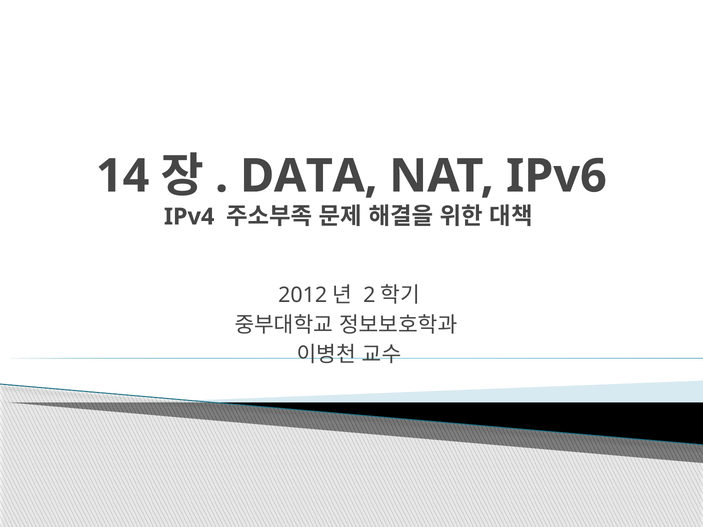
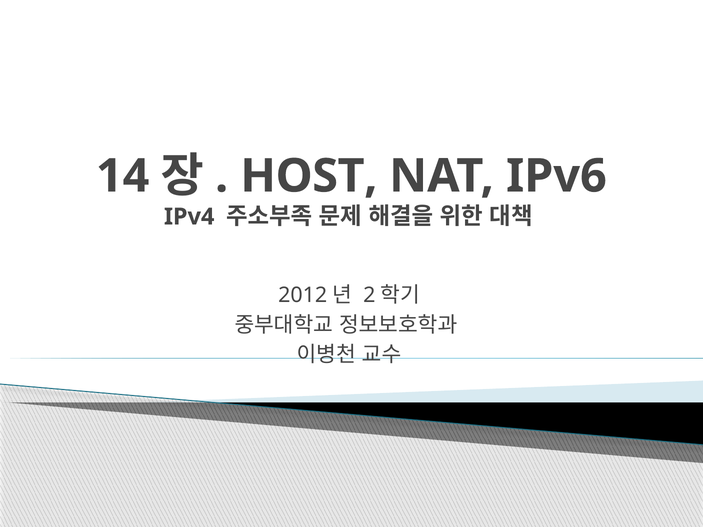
DATA: DATA -> HOST
